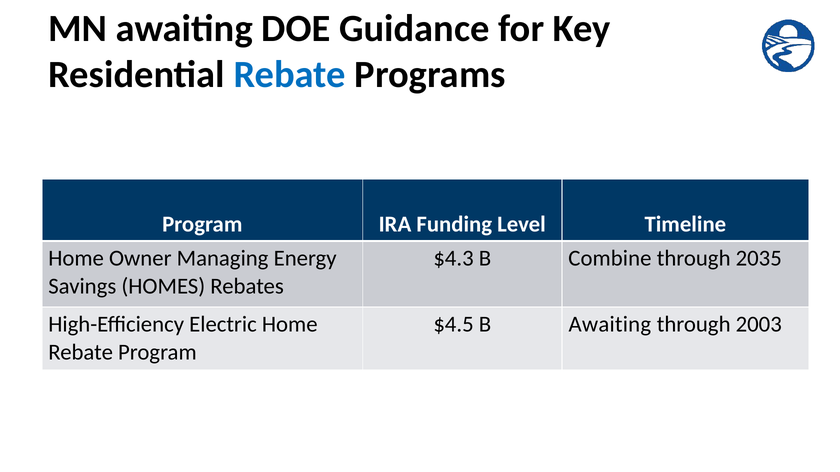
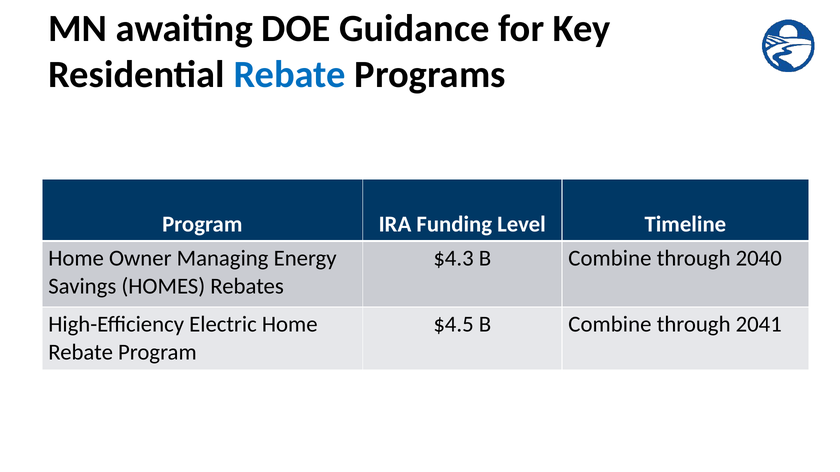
2035: 2035 -> 2040
$4.5 B Awaiting: Awaiting -> Combine
2003: 2003 -> 2041
